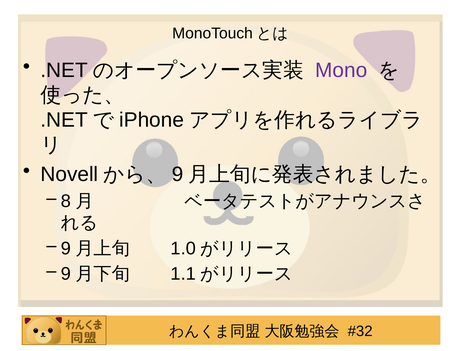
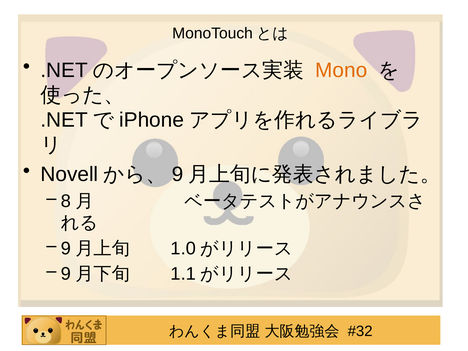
Mono colour: purple -> orange
